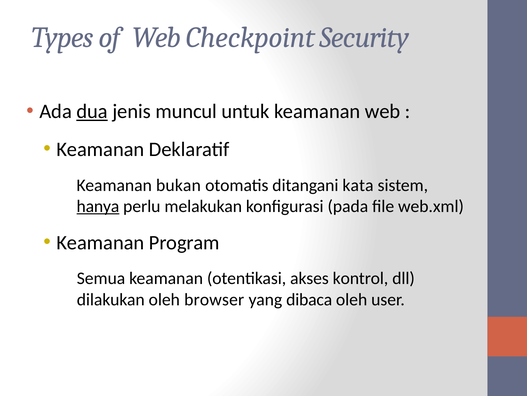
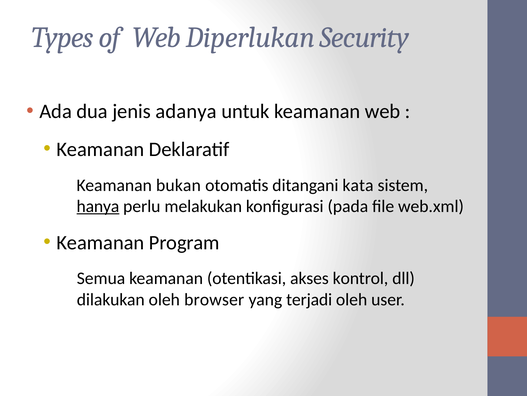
Checkpoint: Checkpoint -> Diperlukan
dua underline: present -> none
muncul: muncul -> adanya
dibaca: dibaca -> terjadi
